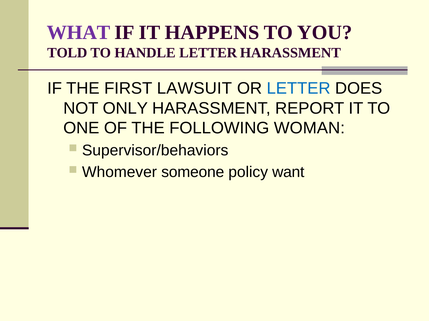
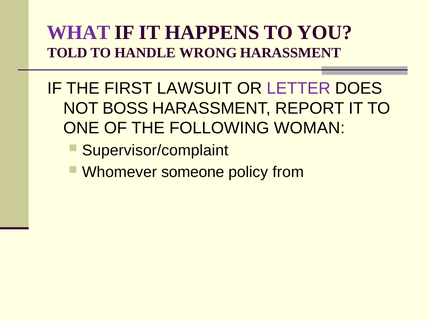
HANDLE LETTER: LETTER -> WRONG
LETTER at (299, 88) colour: blue -> purple
ONLY: ONLY -> BOSS
Supervisor/behaviors: Supervisor/behaviors -> Supervisor/complaint
want: want -> from
